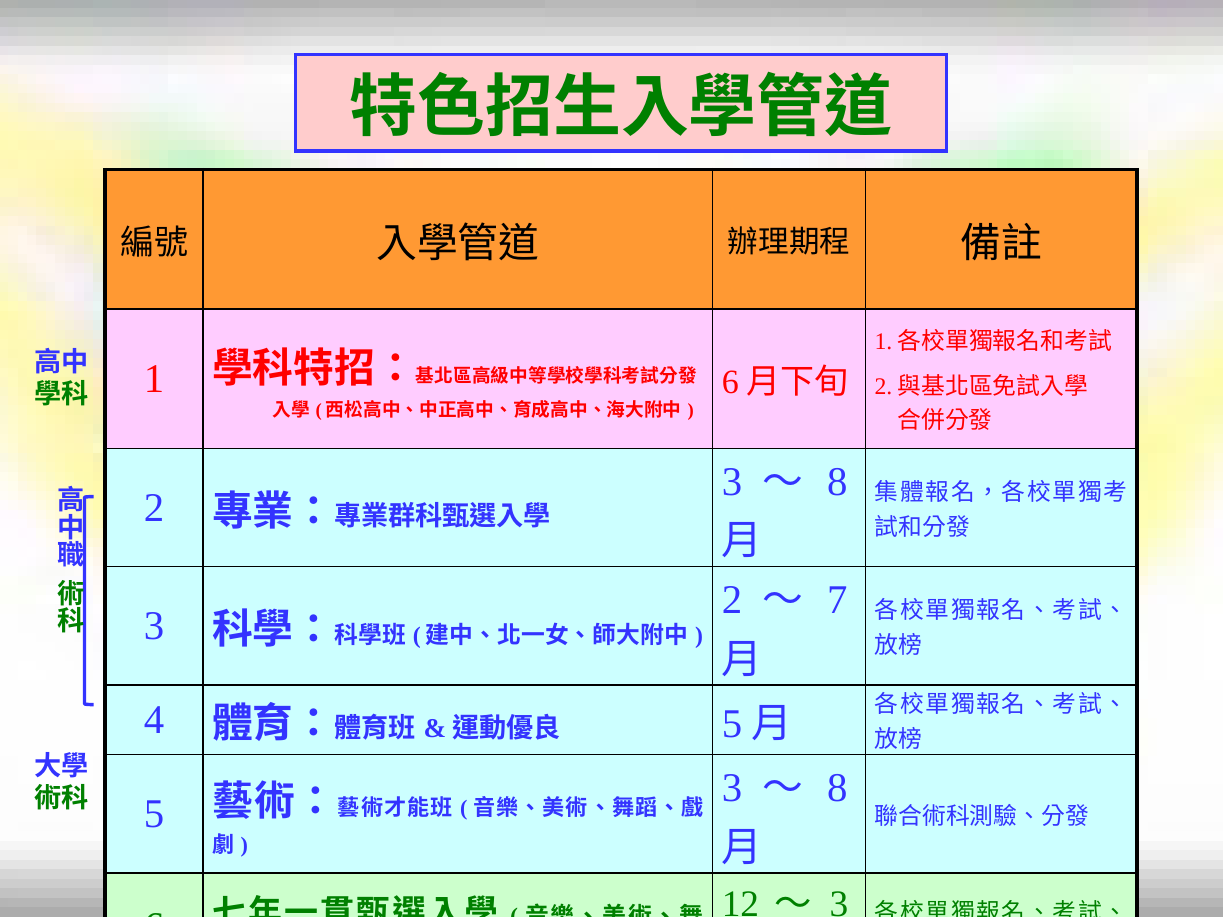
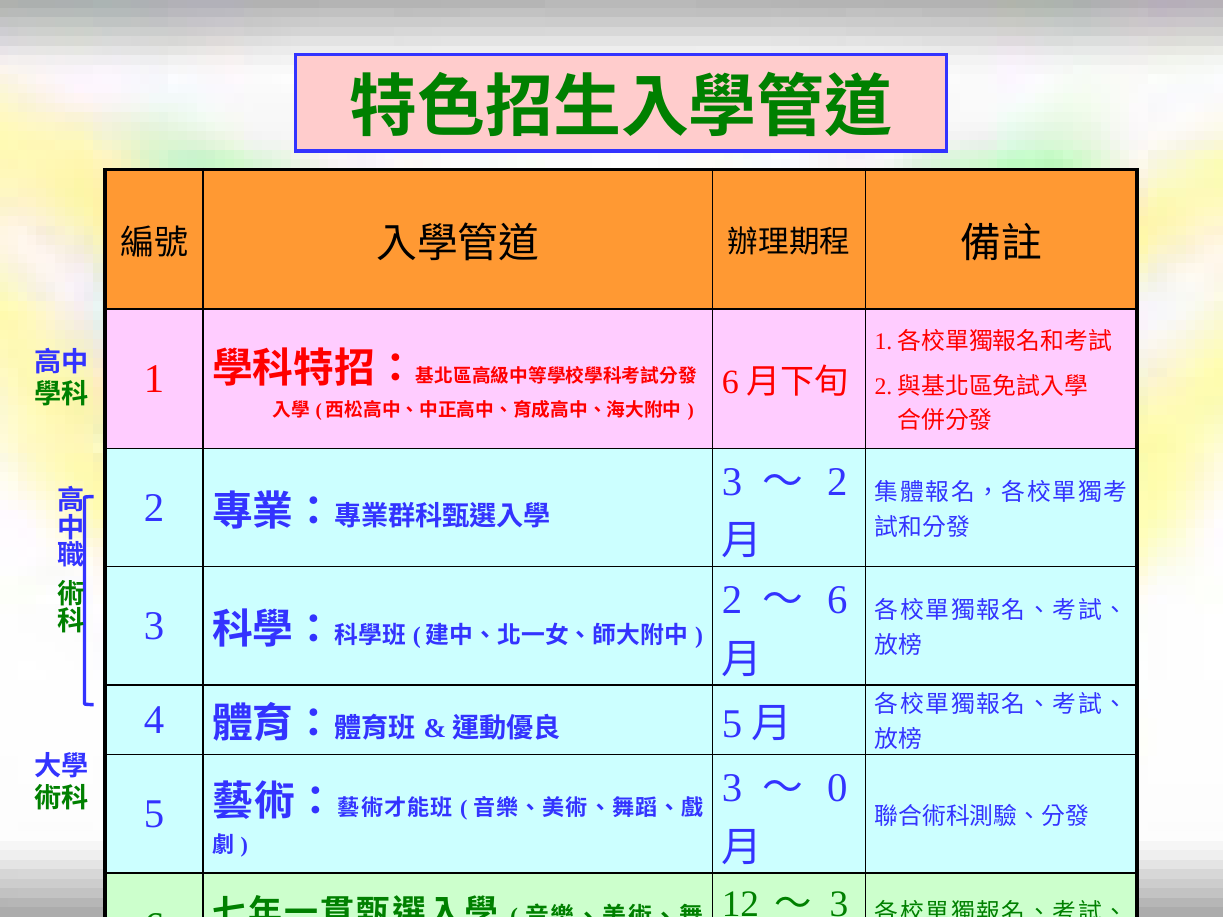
8 at (837, 482): 8 -> 2
7 at (837, 601): 7 -> 6
8 at (837, 789): 8 -> 0
